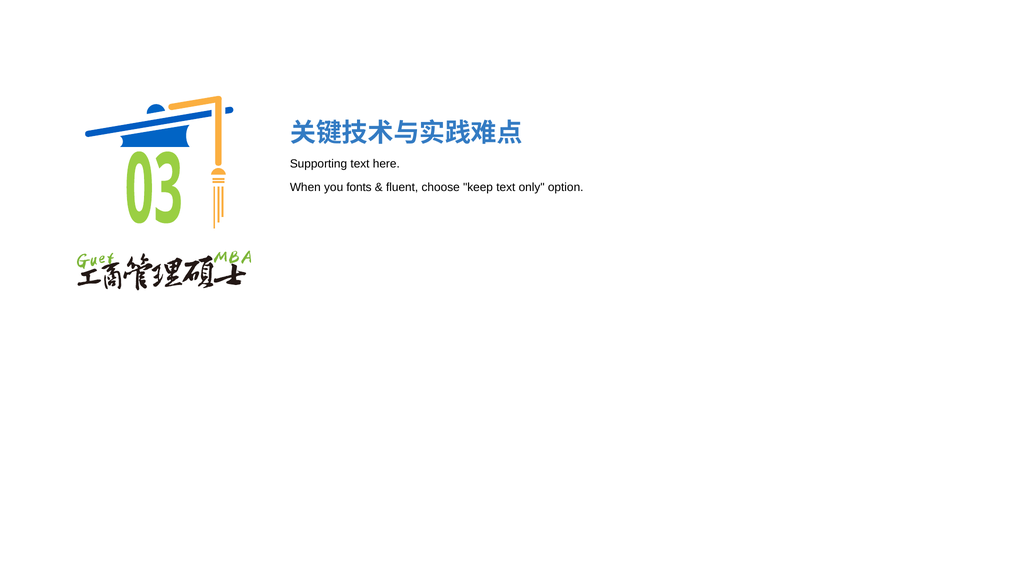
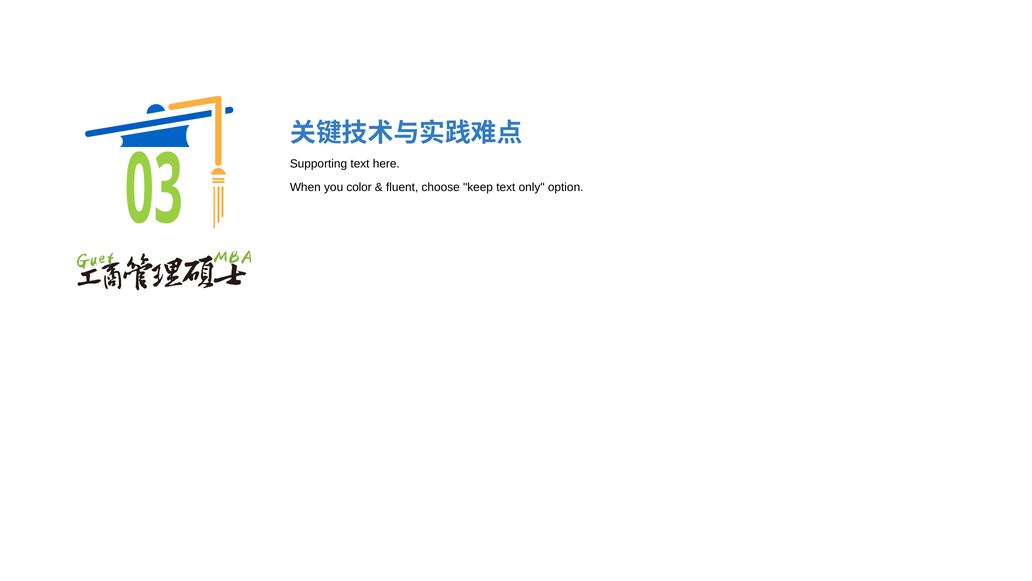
fonts: fonts -> color
